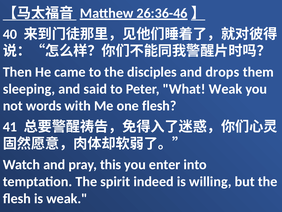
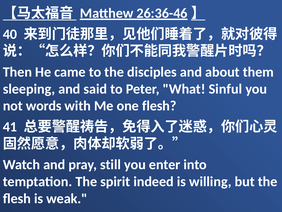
drops: drops -> about
What Weak: Weak -> Sinful
this: this -> still
